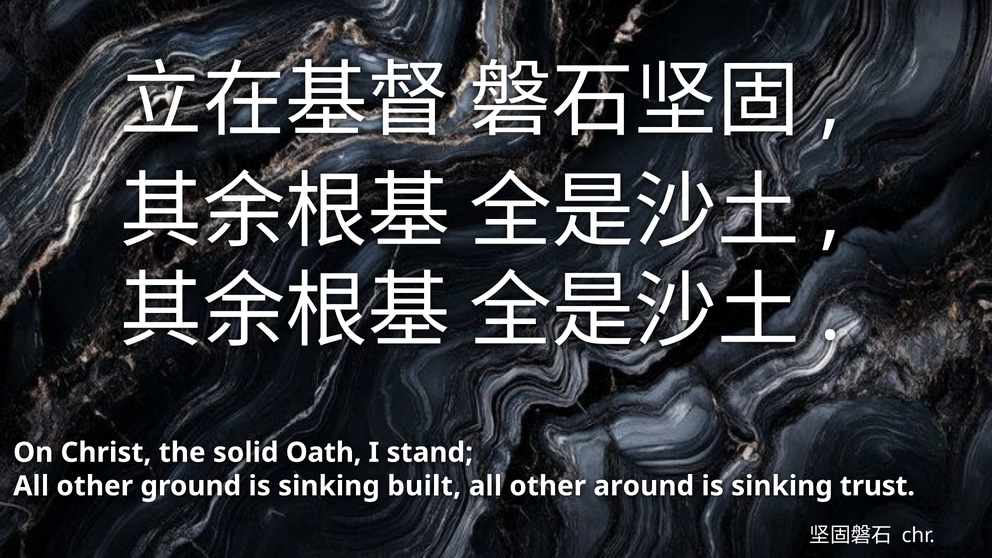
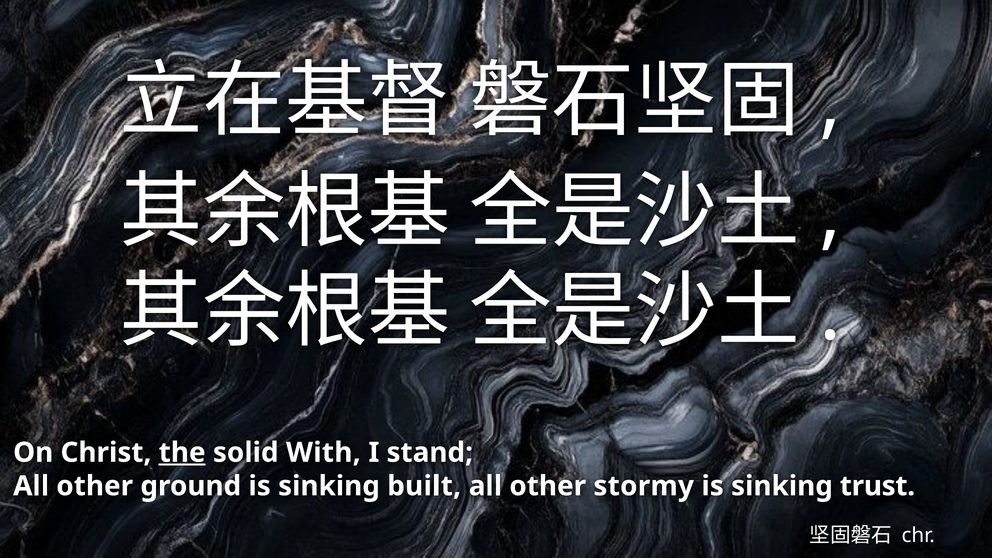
the underline: none -> present
Oath: Oath -> With
around: around -> stormy
